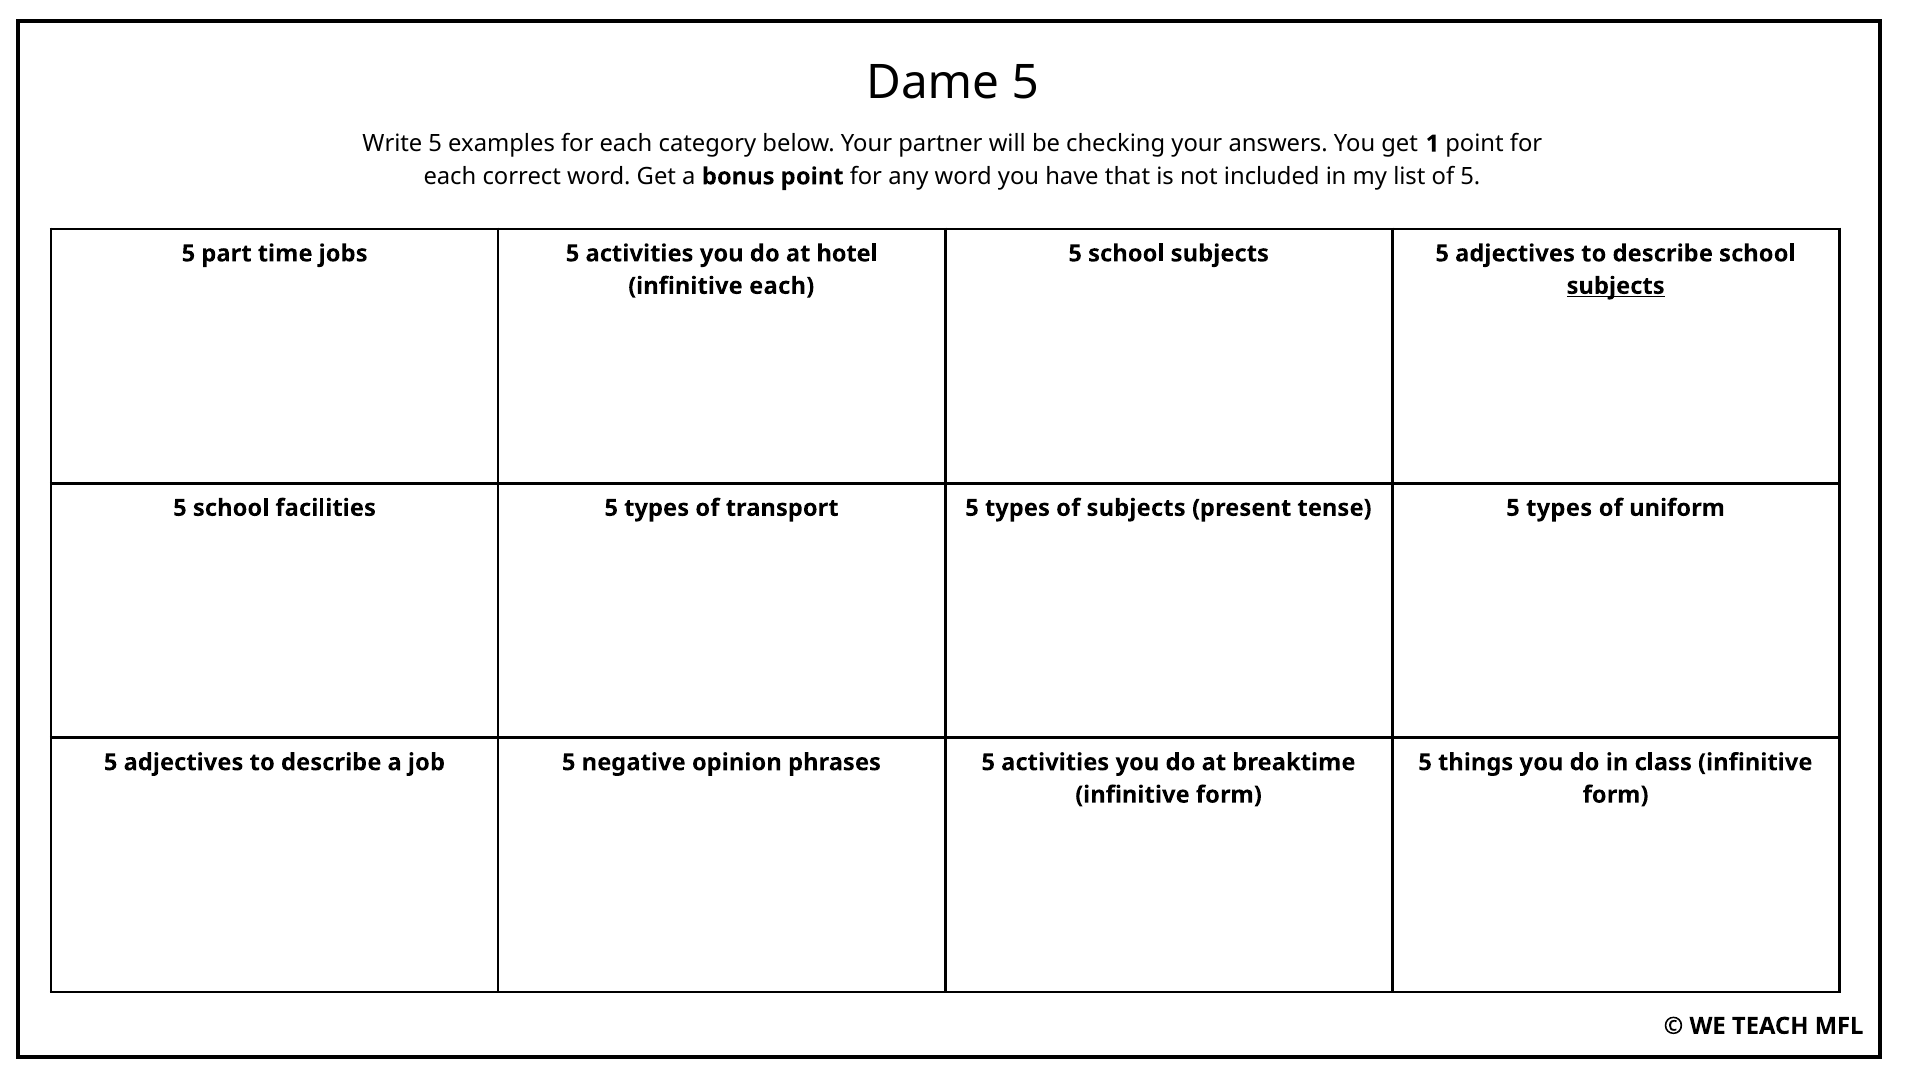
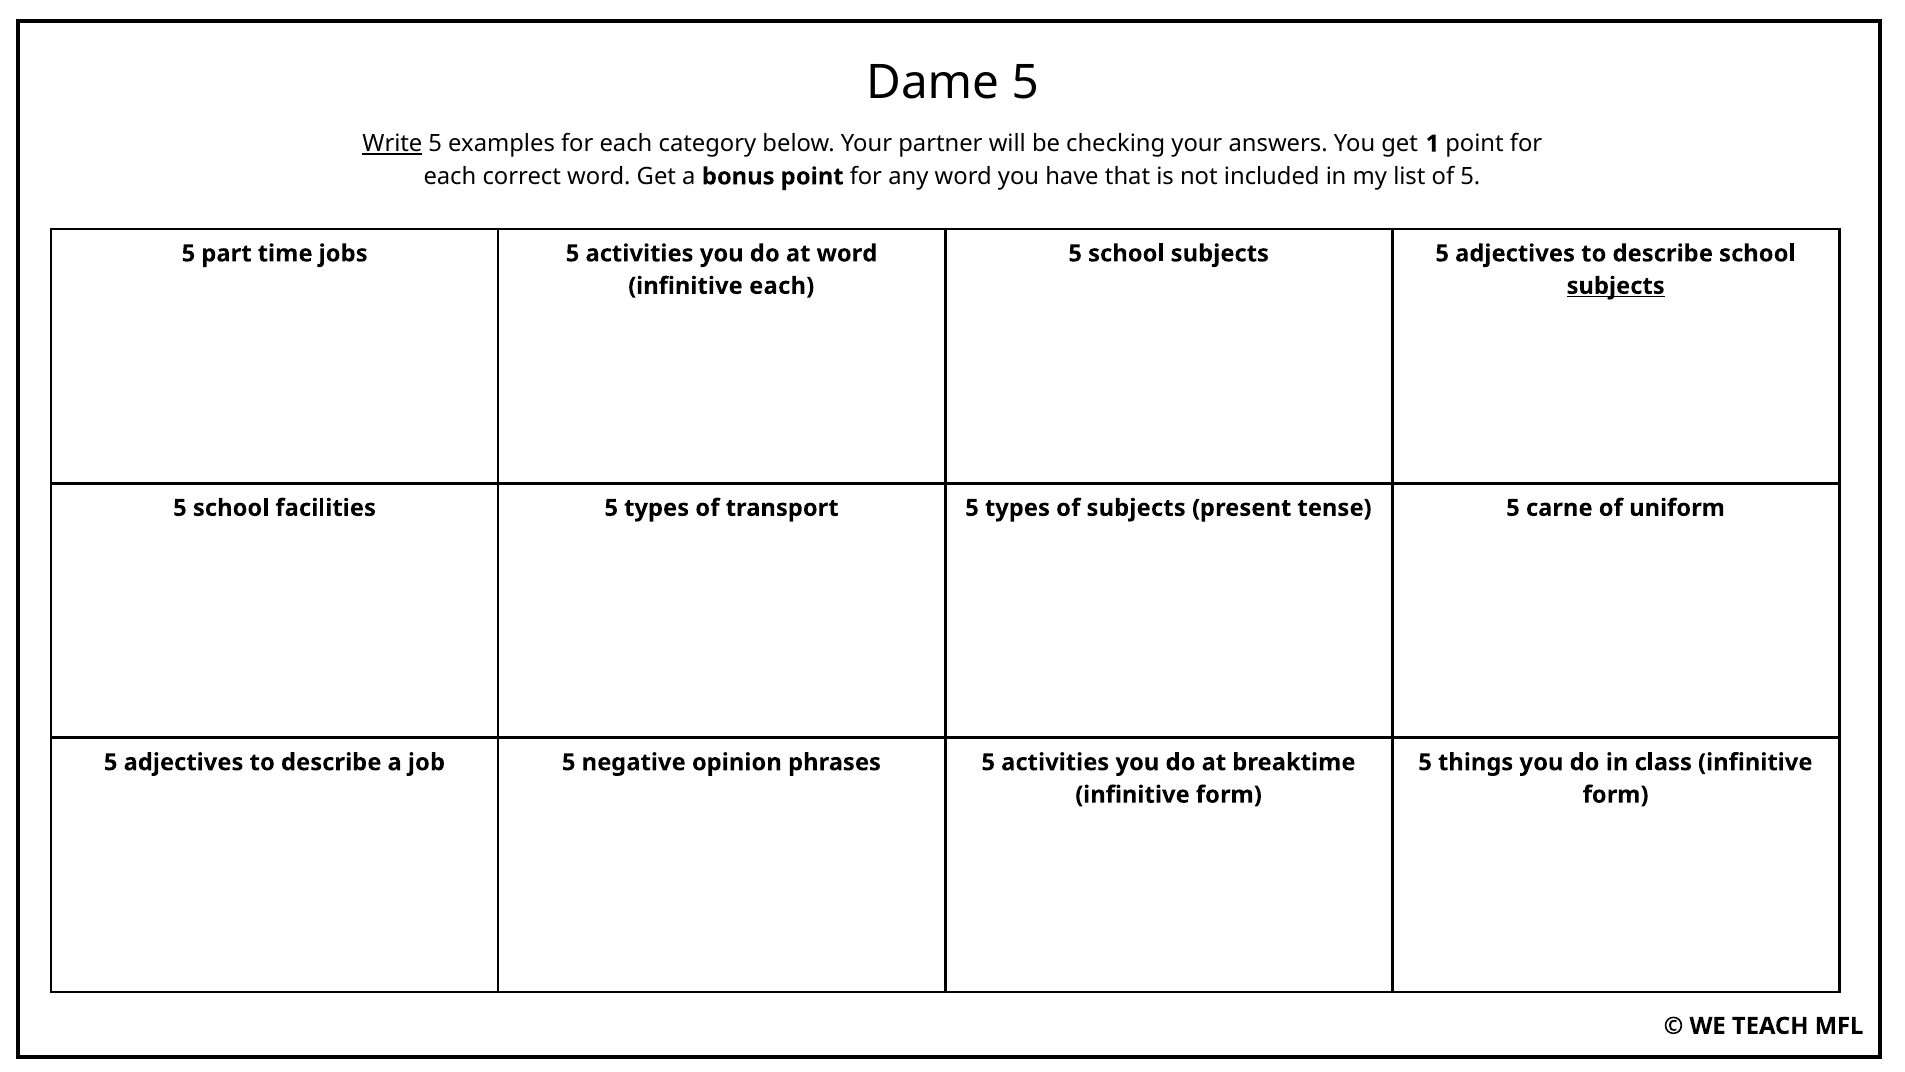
Write underline: none -> present
at hotel: hotel -> word
tense 5 types: types -> carne
